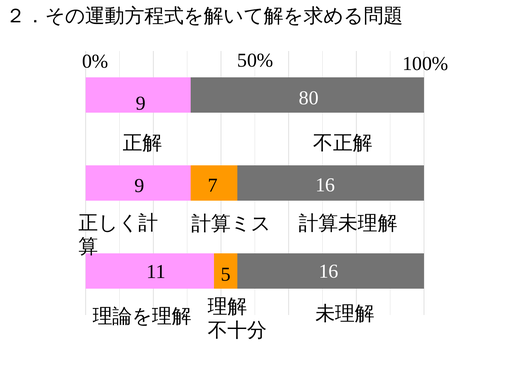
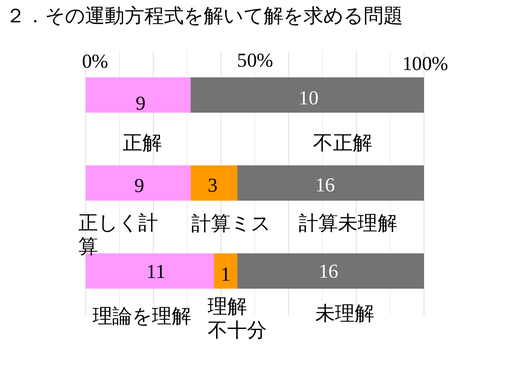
80: 80 -> 10
7: 7 -> 3
5: 5 -> 1
